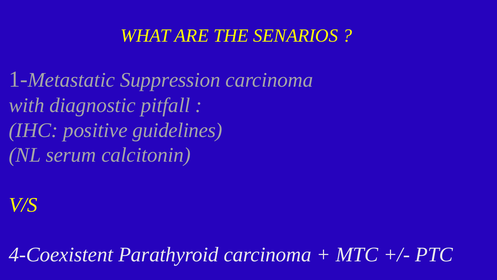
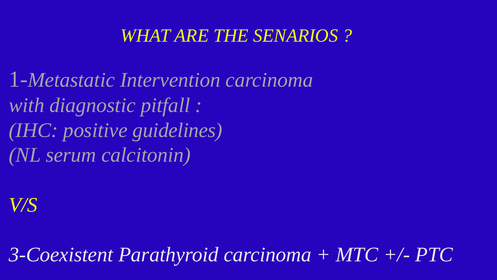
Suppression: Suppression -> Intervention
4-Coexistent: 4-Coexistent -> 3-Coexistent
